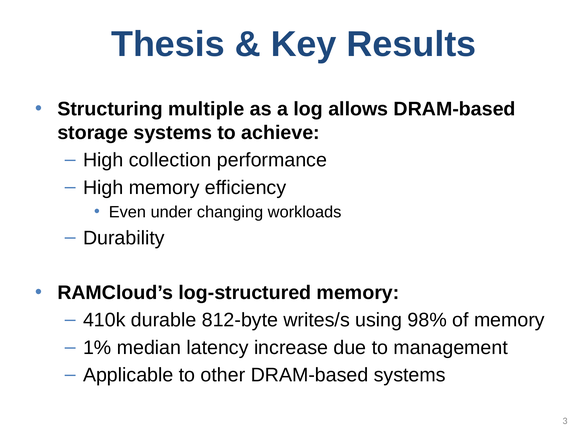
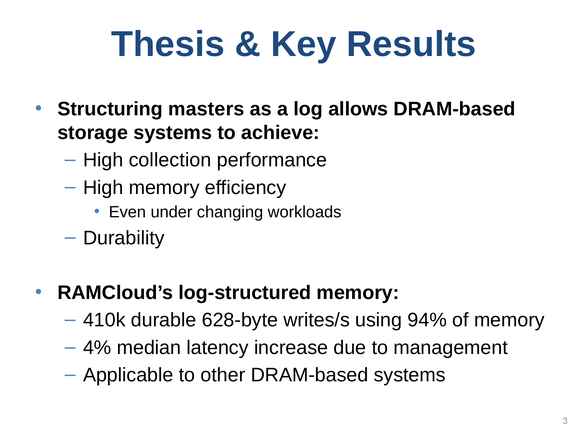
multiple: multiple -> masters
812-byte: 812-byte -> 628-byte
98%: 98% -> 94%
1%: 1% -> 4%
